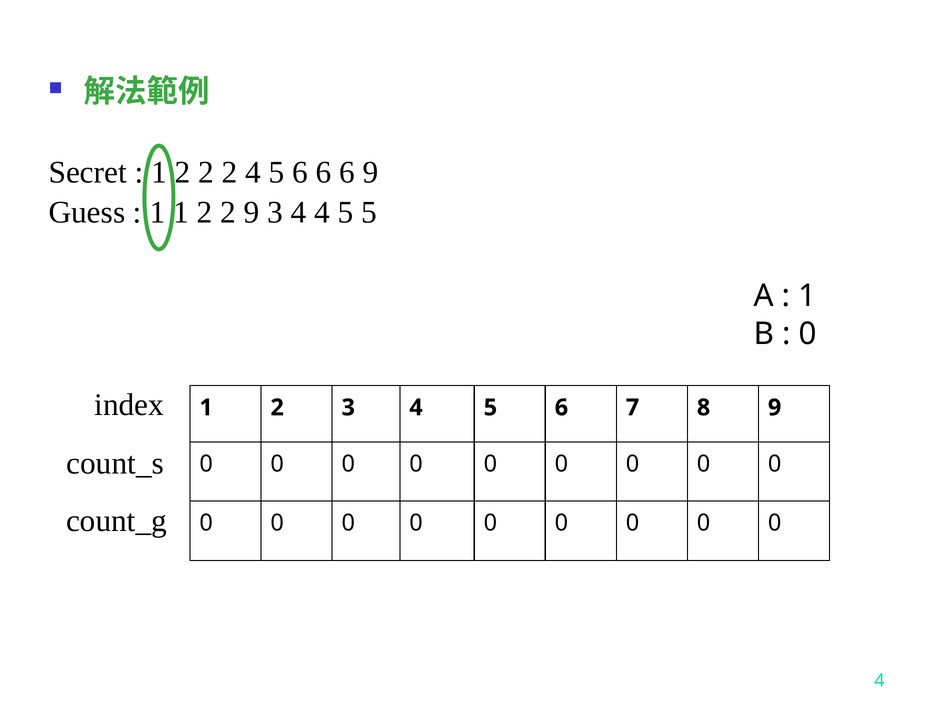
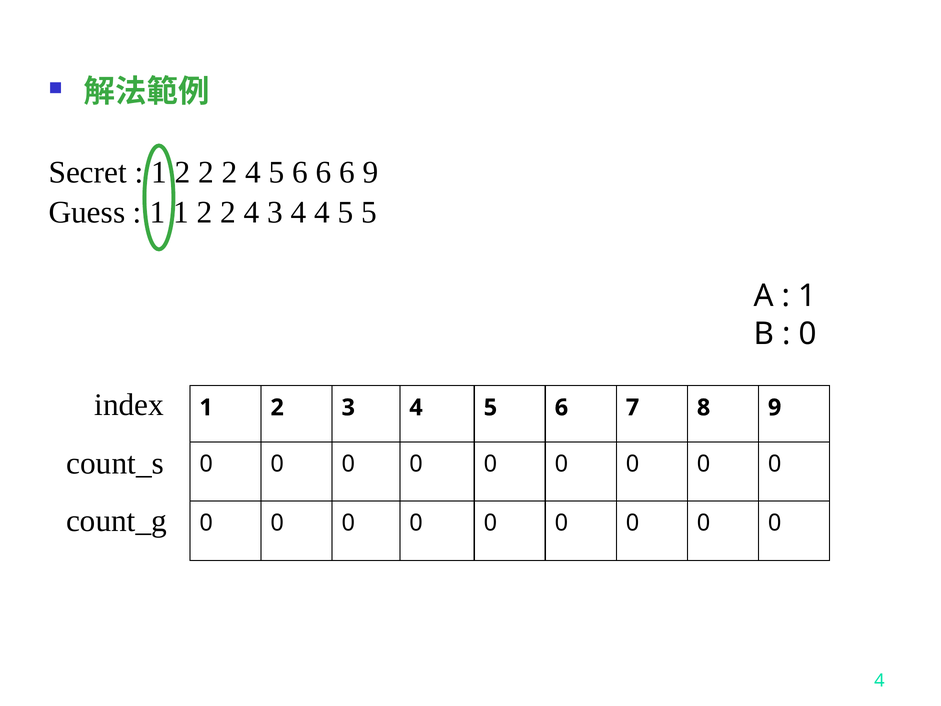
9 at (251, 212): 9 -> 4
